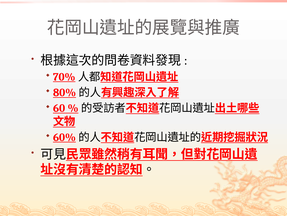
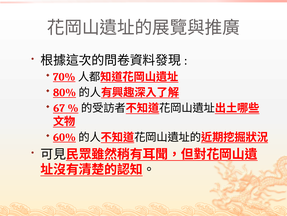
60: 60 -> 67
